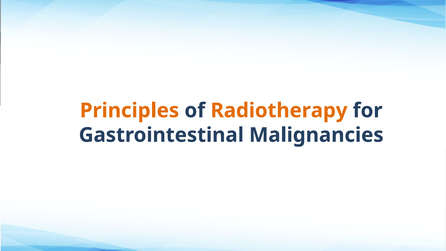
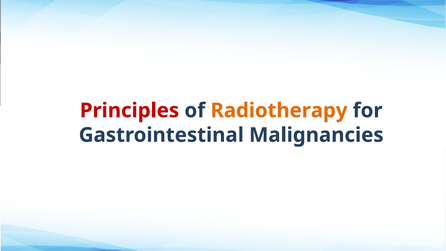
Principles colour: orange -> red
